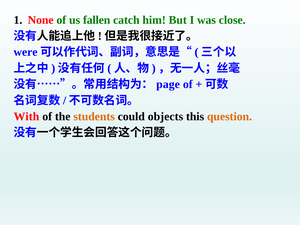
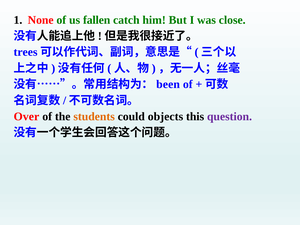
were: were -> trees
page: page -> been
With: With -> Over
question colour: orange -> purple
